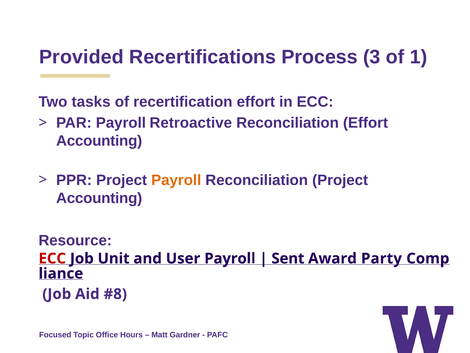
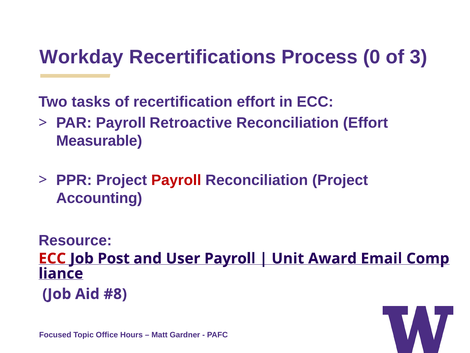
Provided: Provided -> Workday
3: 3 -> 0
1: 1 -> 3
Accounting at (99, 141): Accounting -> Measurable
Payroll at (176, 180) colour: orange -> red
Unit: Unit -> Post
Sent: Sent -> Unit
Party: Party -> Email
